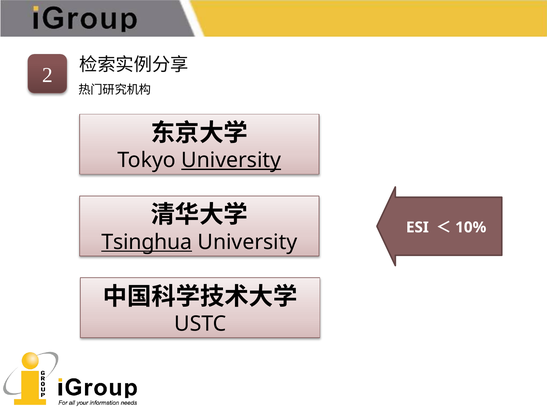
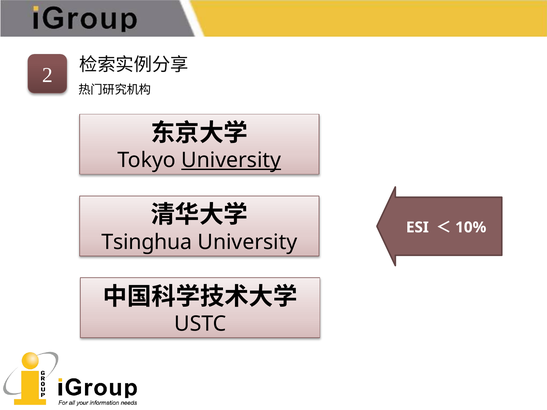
Tsinghua underline: present -> none
